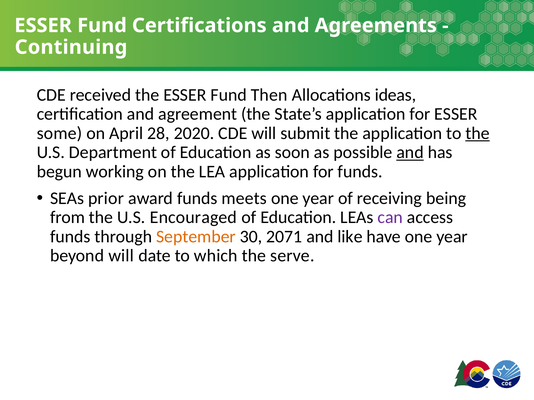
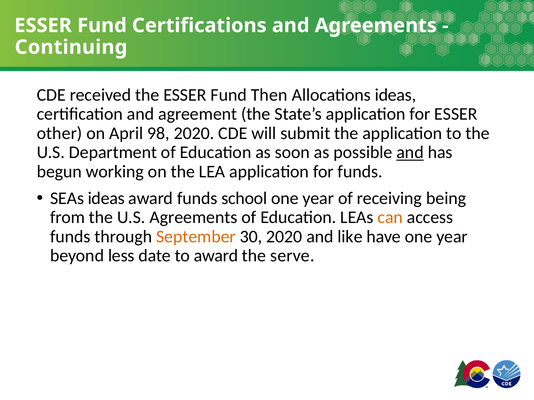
some: some -> other
28: 28 -> 98
the at (478, 133) underline: present -> none
SEAs prior: prior -> ideas
meets: meets -> school
U.S Encouraged: Encouraged -> Agreements
can colour: purple -> orange
30 2071: 2071 -> 2020
beyond will: will -> less
to which: which -> award
